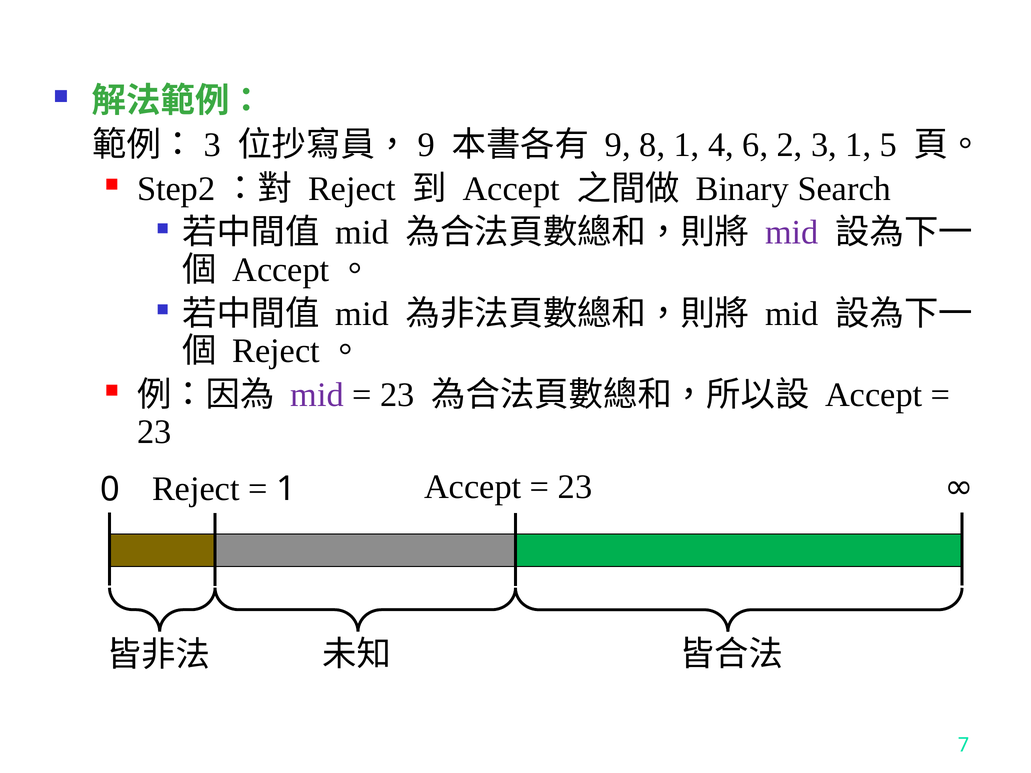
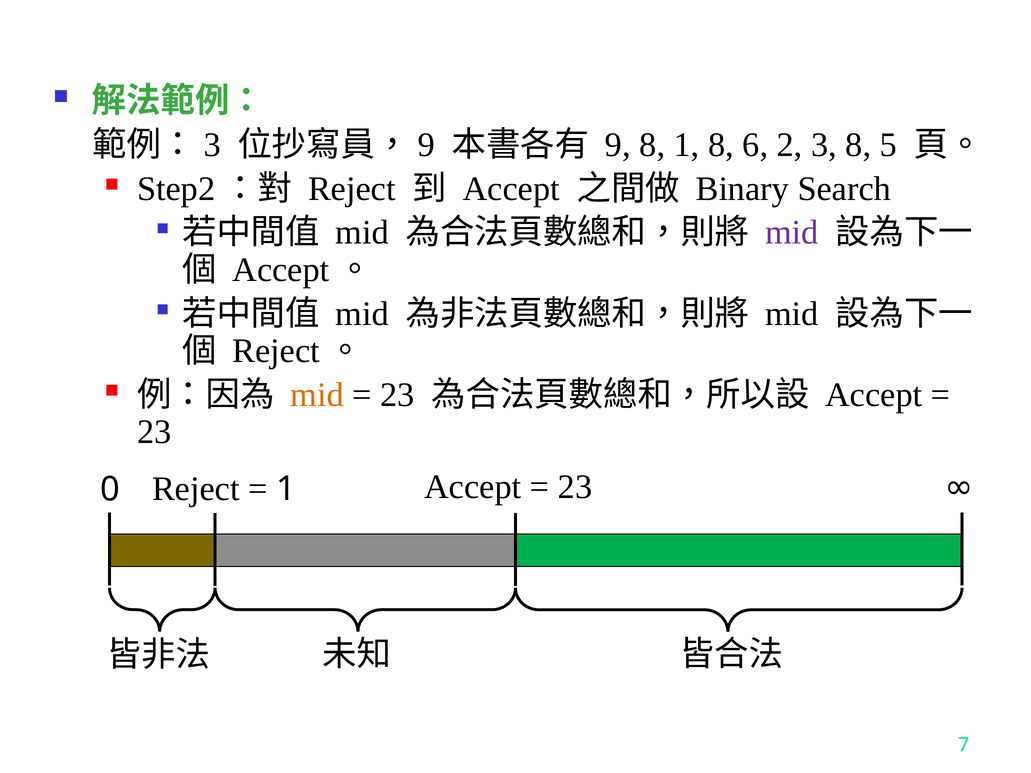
1 4: 4 -> 8
3 1: 1 -> 8
mid at (317, 395) colour: purple -> orange
